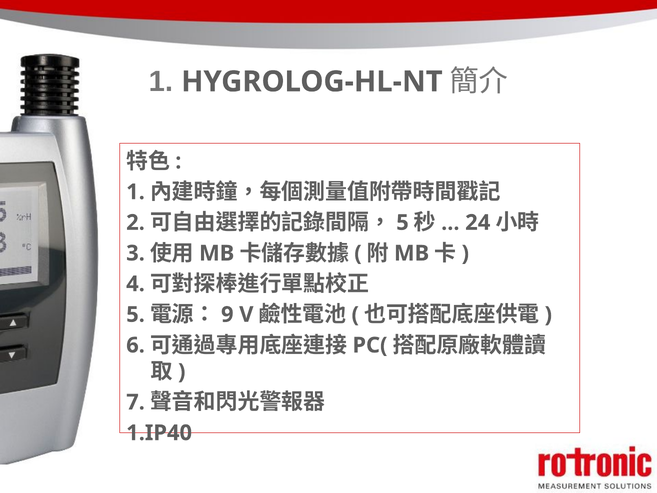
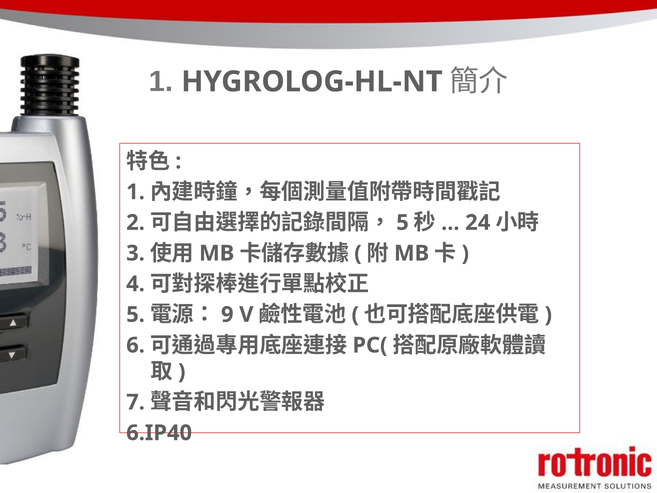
1.IP40: 1.IP40 -> 6.IP40
